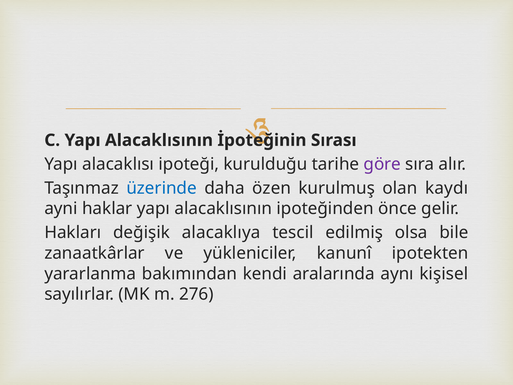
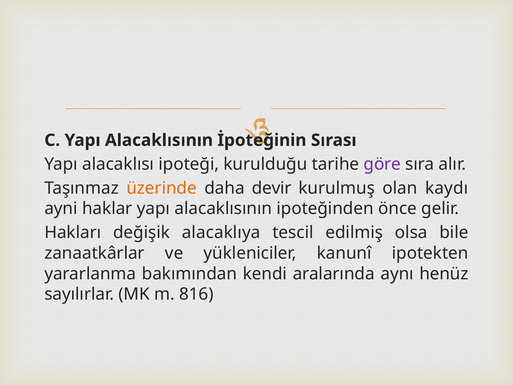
üzerinde colour: blue -> orange
özen: özen -> devir
kişisel: kişisel -> henüz
276: 276 -> 816
